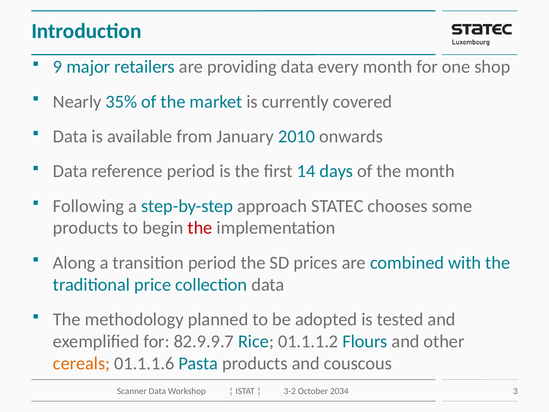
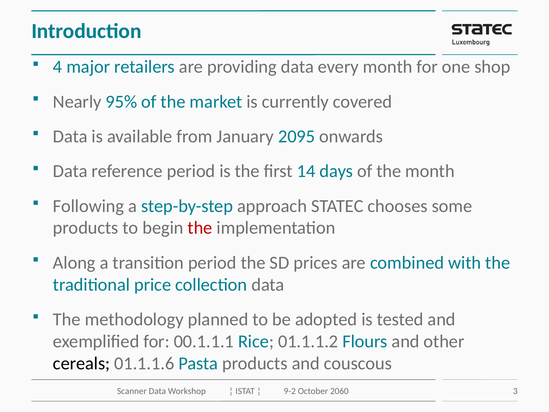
9: 9 -> 4
35%: 35% -> 95%
2010: 2010 -> 2095
82.9.9.7: 82.9.9.7 -> 00.1.1.1
cereals colour: orange -> black
3-2: 3-2 -> 9-2
2034: 2034 -> 2060
